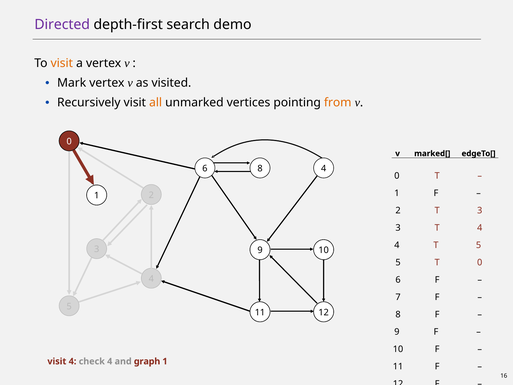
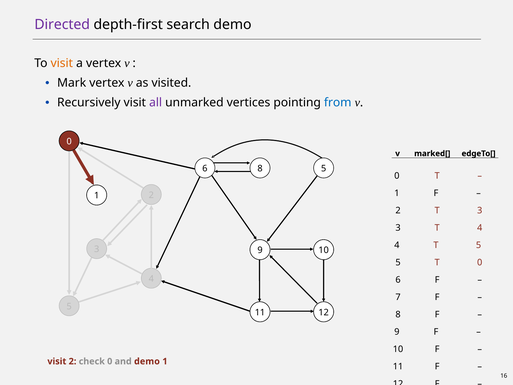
all colour: orange -> purple
from colour: orange -> blue
8 4: 4 -> 5
visit 4: 4 -> 2
check 4: 4 -> 0
and graph: graph -> demo
